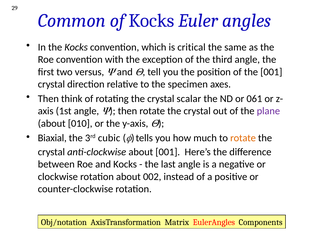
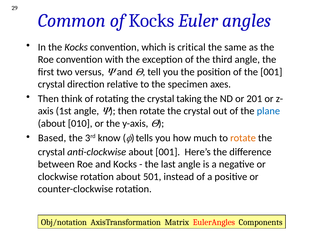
scalar: scalar -> taking
061: 061 -> 201
plane colour: purple -> blue
Biaxial: Biaxial -> Based
cubic: cubic -> know
002: 002 -> 501
